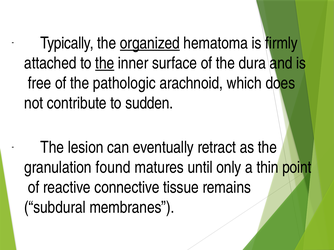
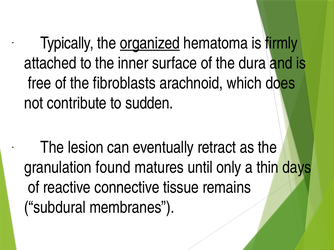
the at (105, 63) underline: present -> none
pathologic: pathologic -> fibroblasts
point: point -> days
